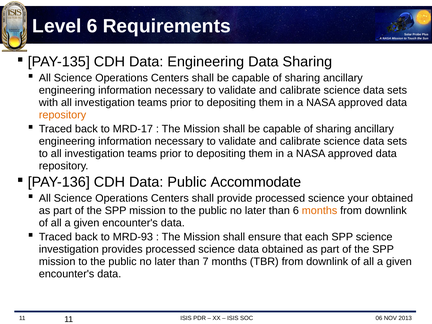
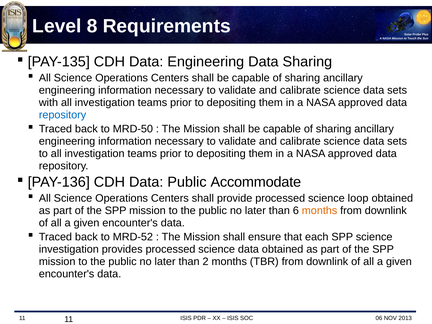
Level 6: 6 -> 8
repository at (63, 115) colour: orange -> blue
MRD-17: MRD-17 -> MRD-50
your: your -> loop
MRD-93: MRD-93 -> MRD-52
7: 7 -> 2
